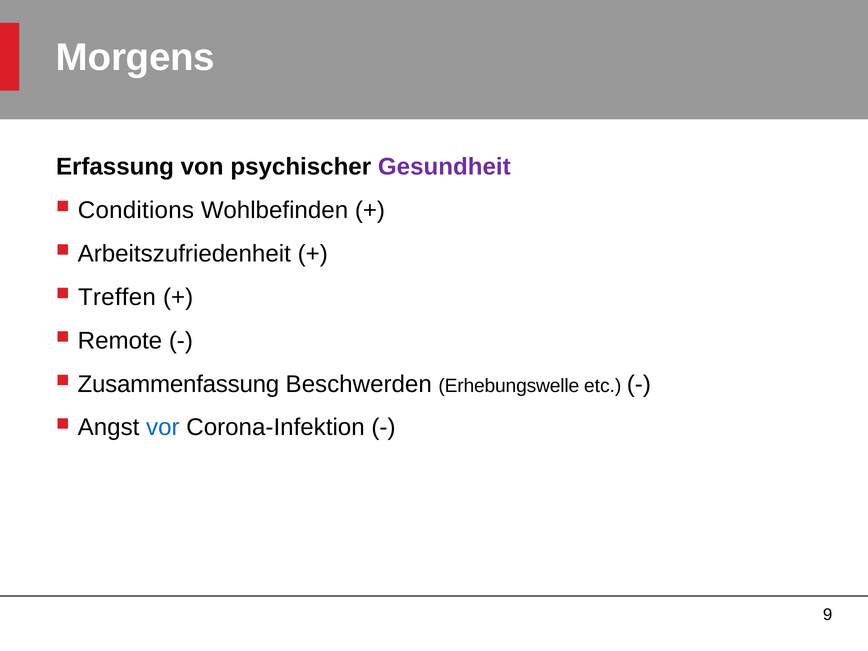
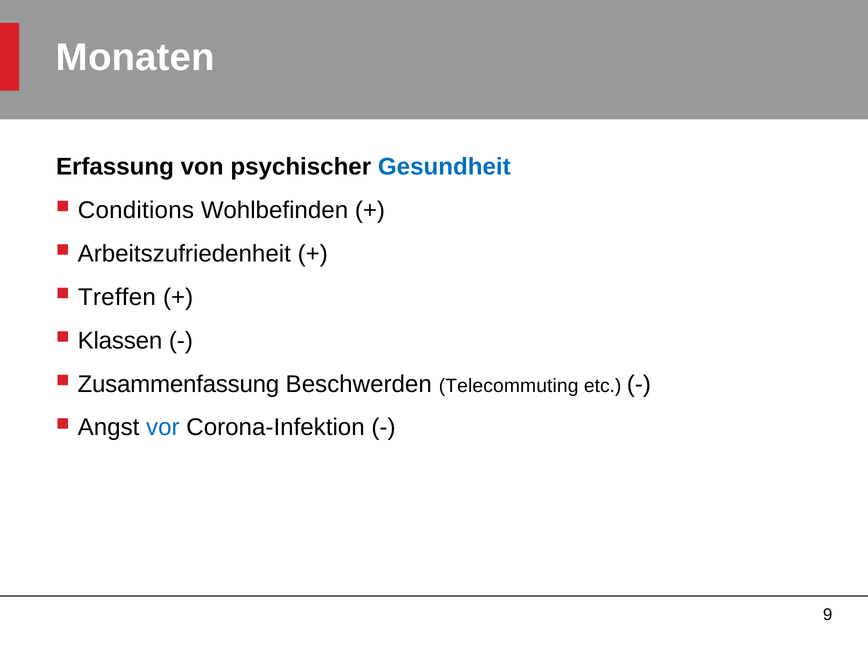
Morgens: Morgens -> Monaten
Gesundheit colour: purple -> blue
Remote: Remote -> Klassen
Erhebungswelle: Erhebungswelle -> Telecommuting
